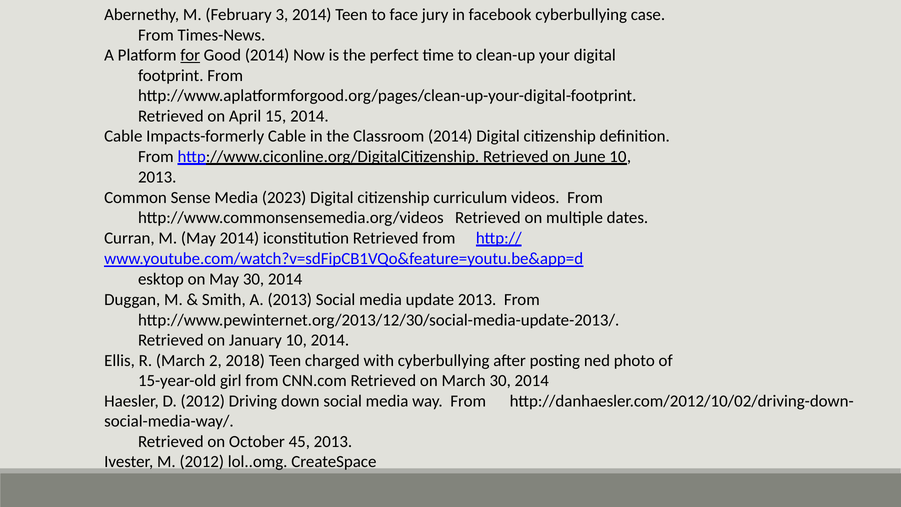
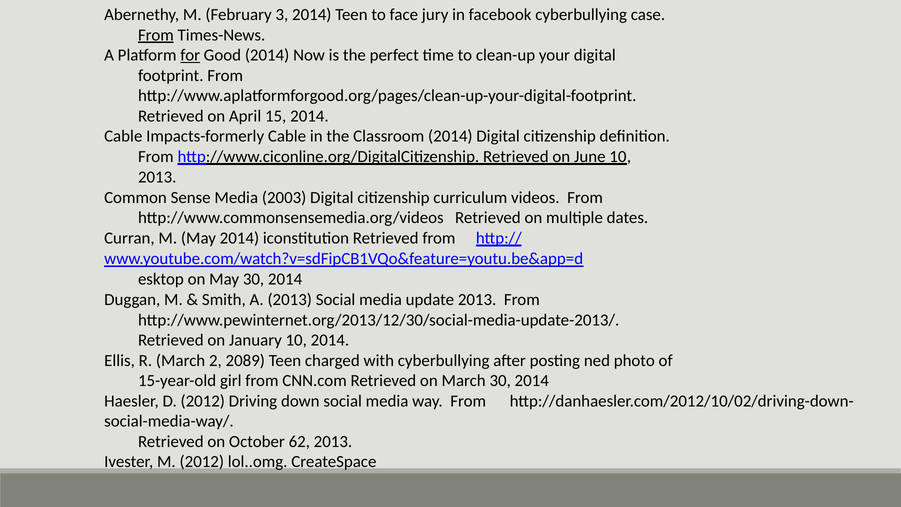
From at (156, 35) underline: none -> present
2023: 2023 -> 2003
2018: 2018 -> 2089
45: 45 -> 62
